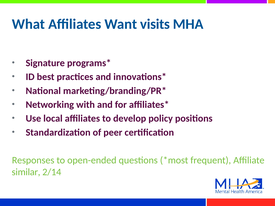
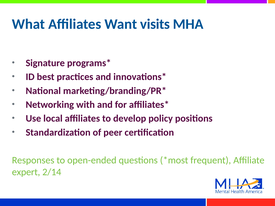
similar: similar -> expert
